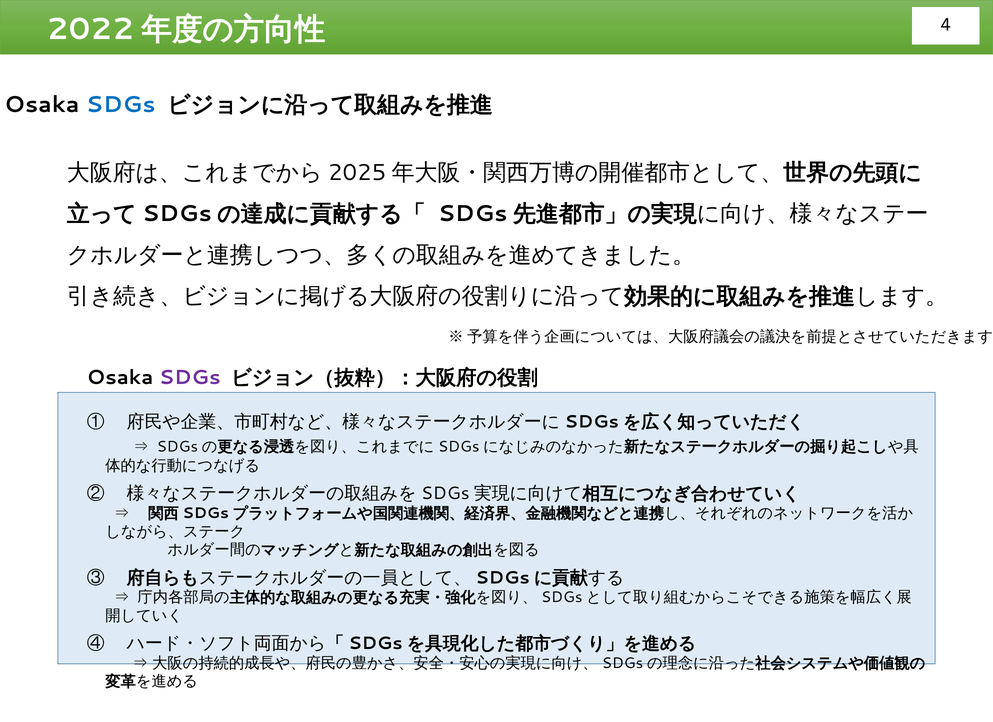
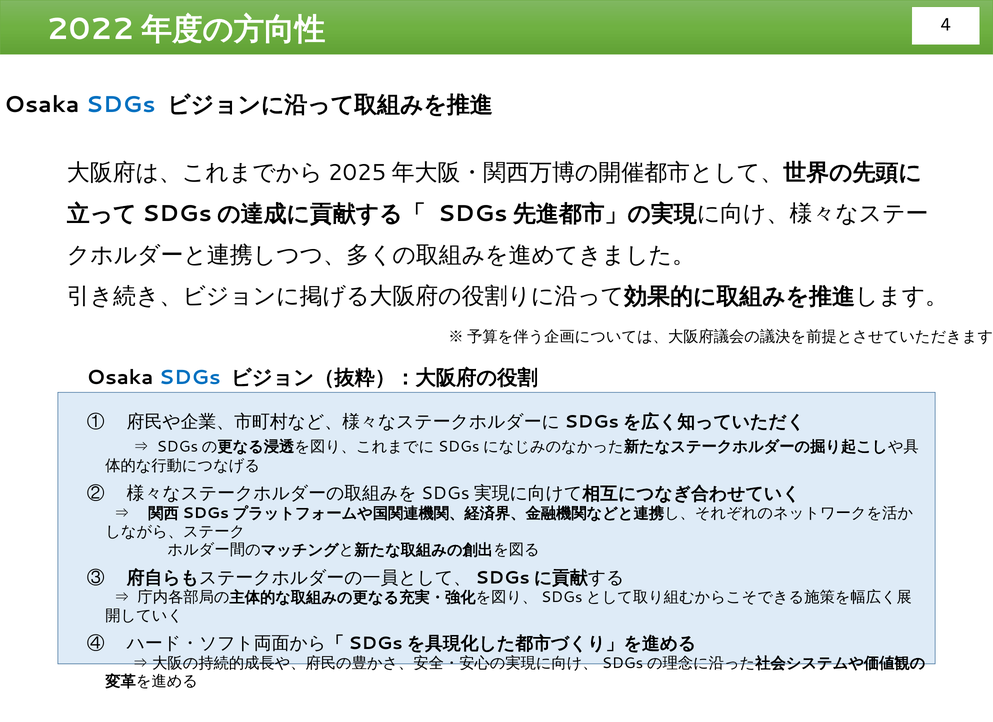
SDGs at (190, 377) colour: purple -> blue
